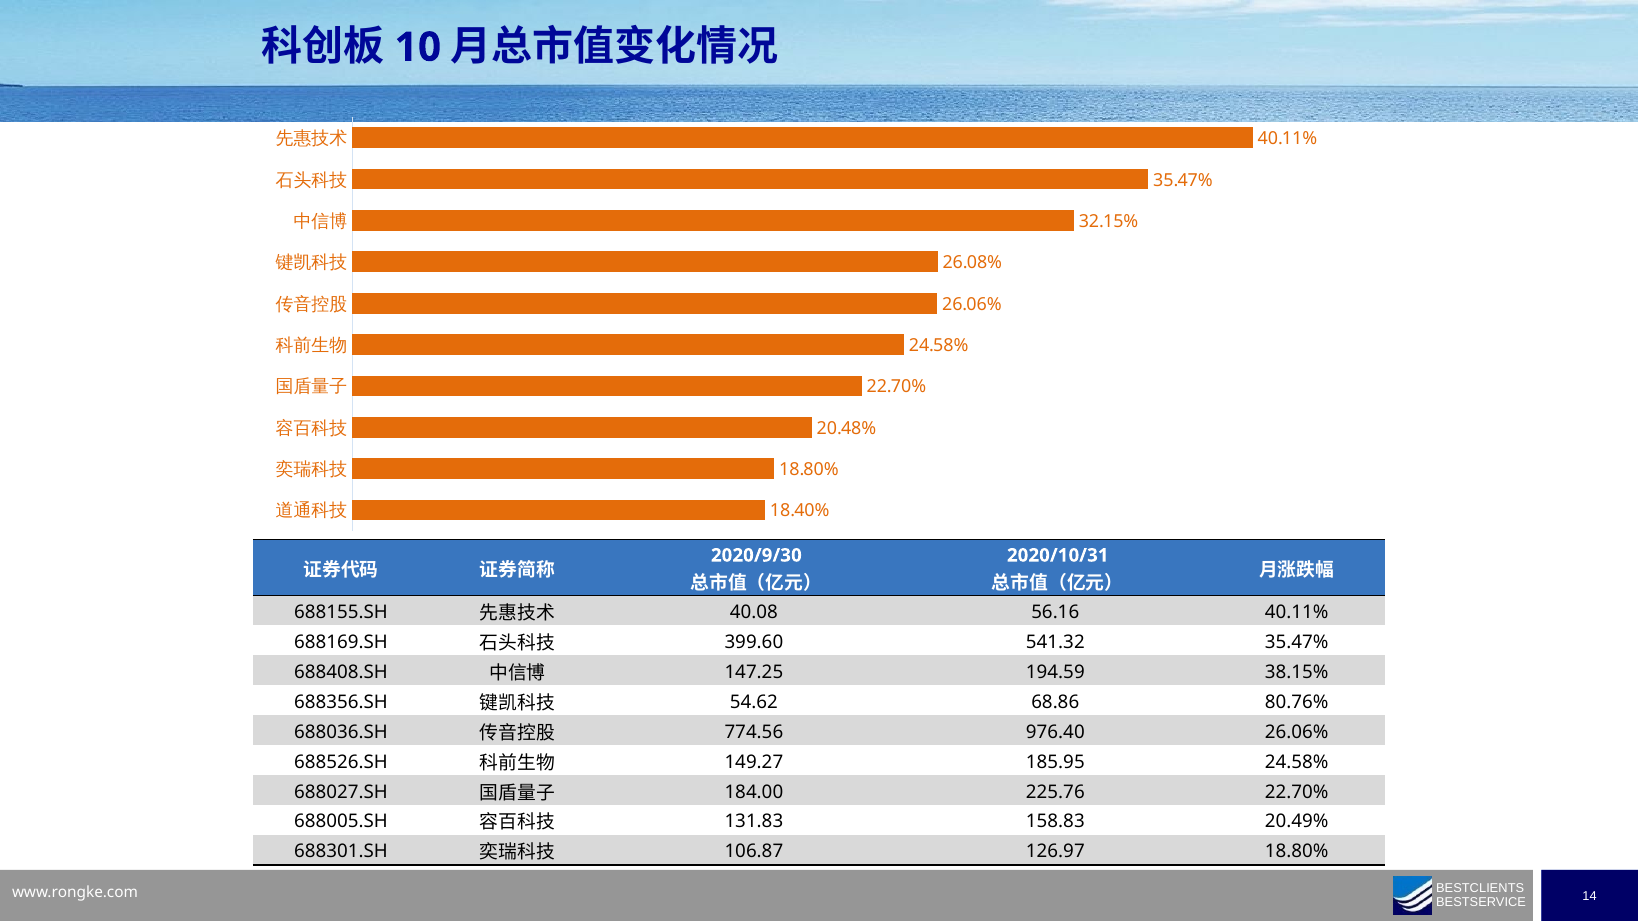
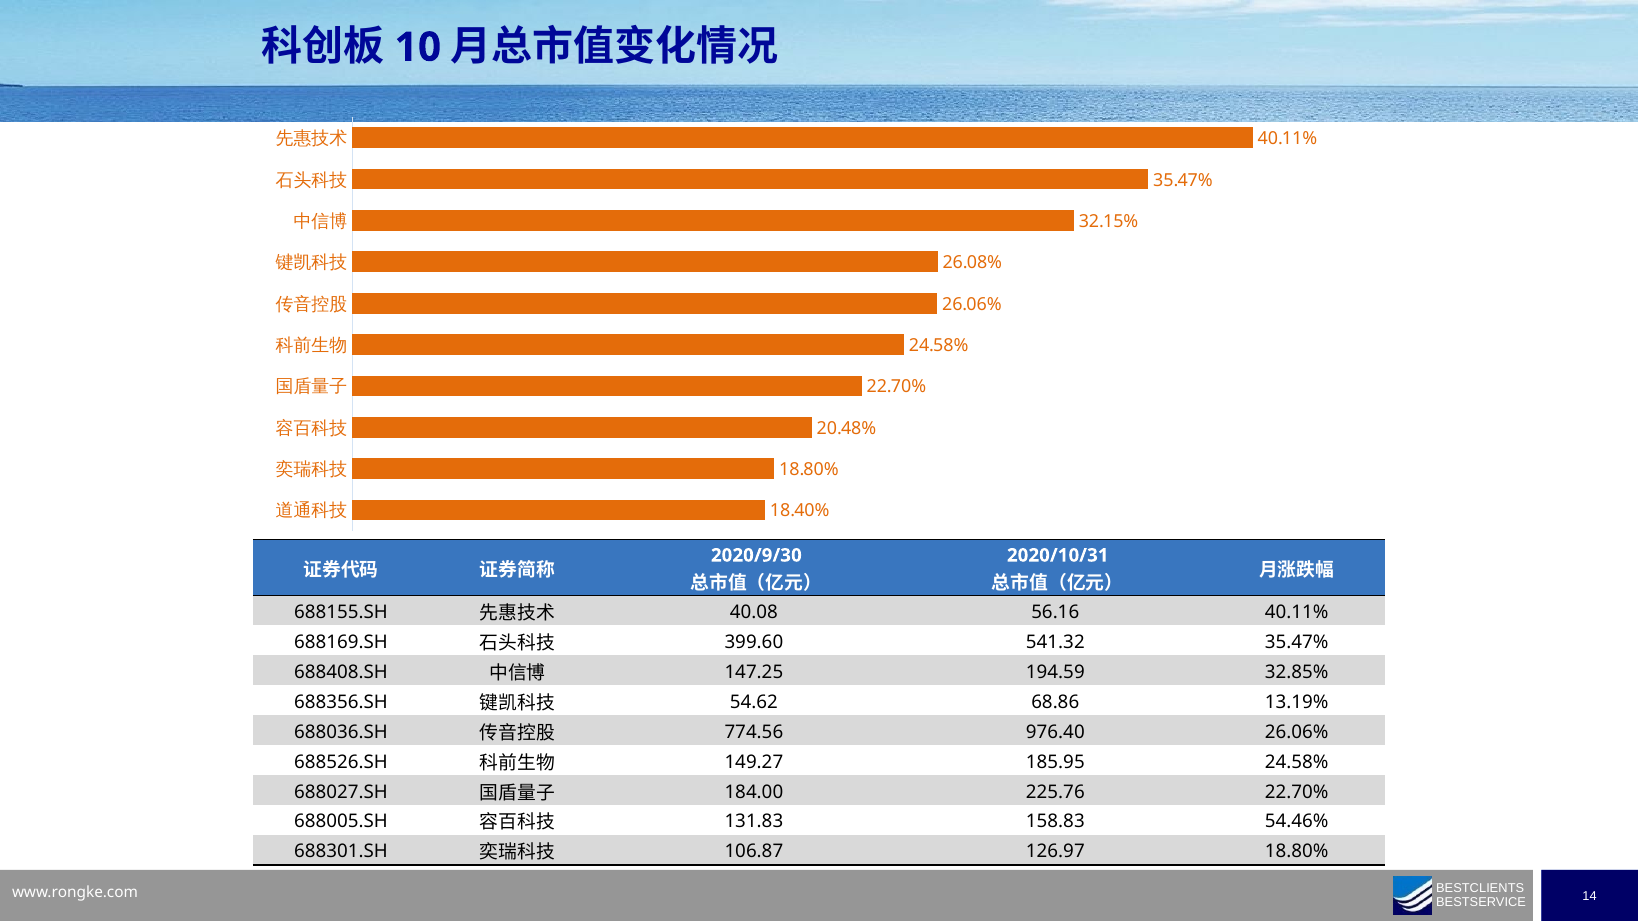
38.15%: 38.15% -> 32.85%
80.76%: 80.76% -> 13.19%
20.49%: 20.49% -> 54.46%
